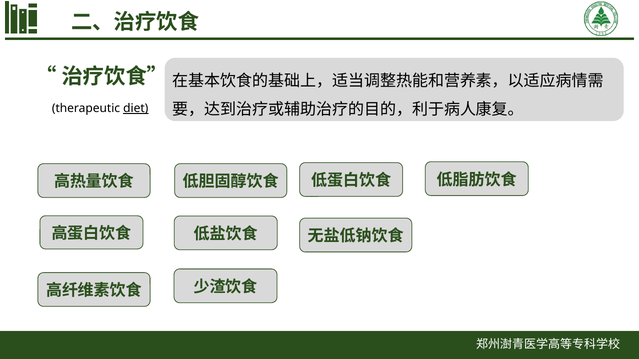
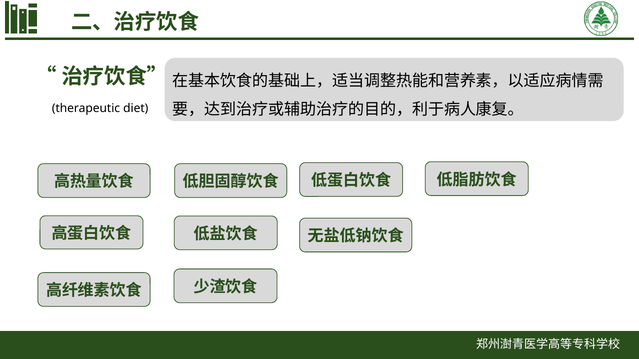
diet underline: present -> none
